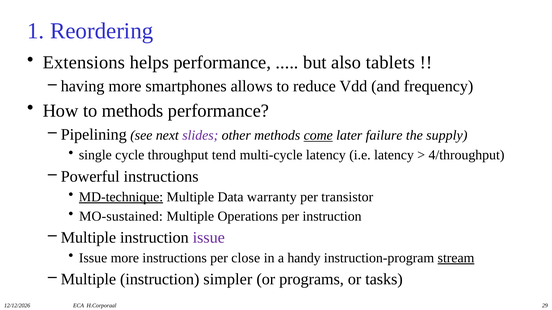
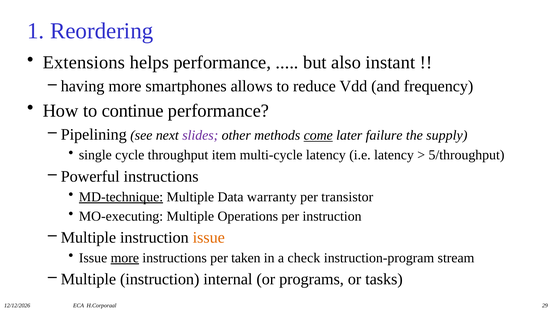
tablets: tablets -> instant
to methods: methods -> continue
tend: tend -> item
4/throughput: 4/throughput -> 5/throughput
MO-sustained: MO-sustained -> MO-executing
issue at (209, 238) colour: purple -> orange
more at (125, 258) underline: none -> present
close: close -> taken
handy: handy -> check
stream underline: present -> none
simpler: simpler -> internal
